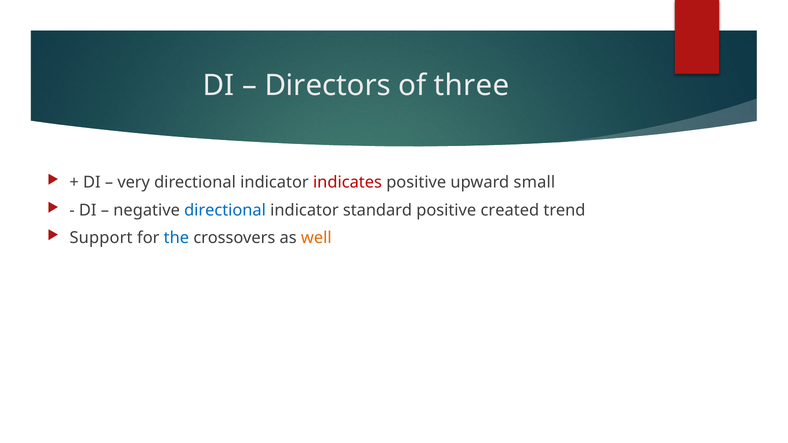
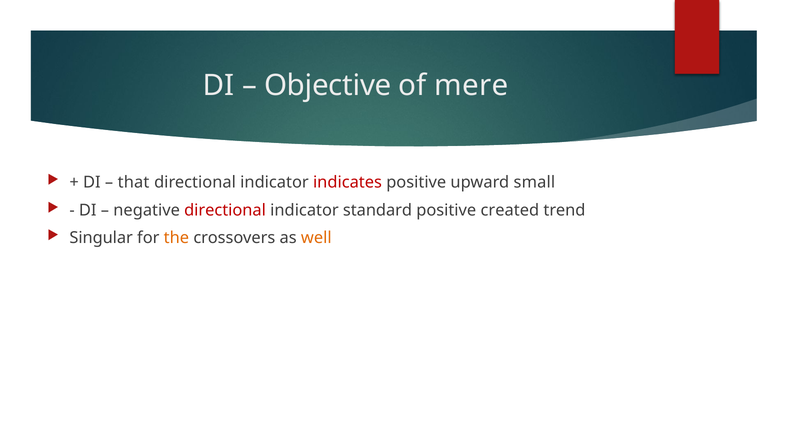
Directors: Directors -> Objective
three: three -> mere
very: very -> that
directional at (225, 210) colour: blue -> red
Support: Support -> Singular
the colour: blue -> orange
